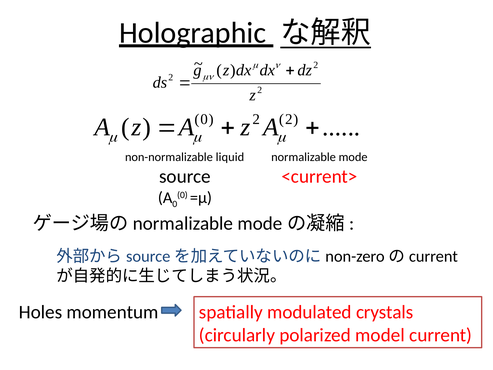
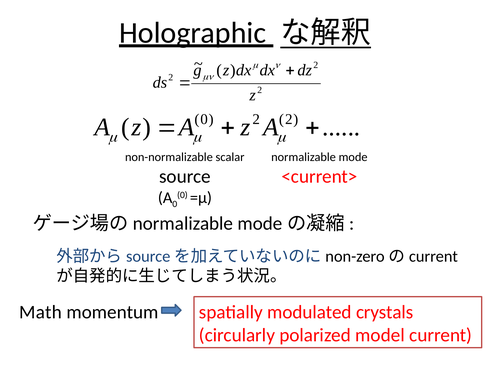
liquid: liquid -> scalar
Holes: Holes -> Math
